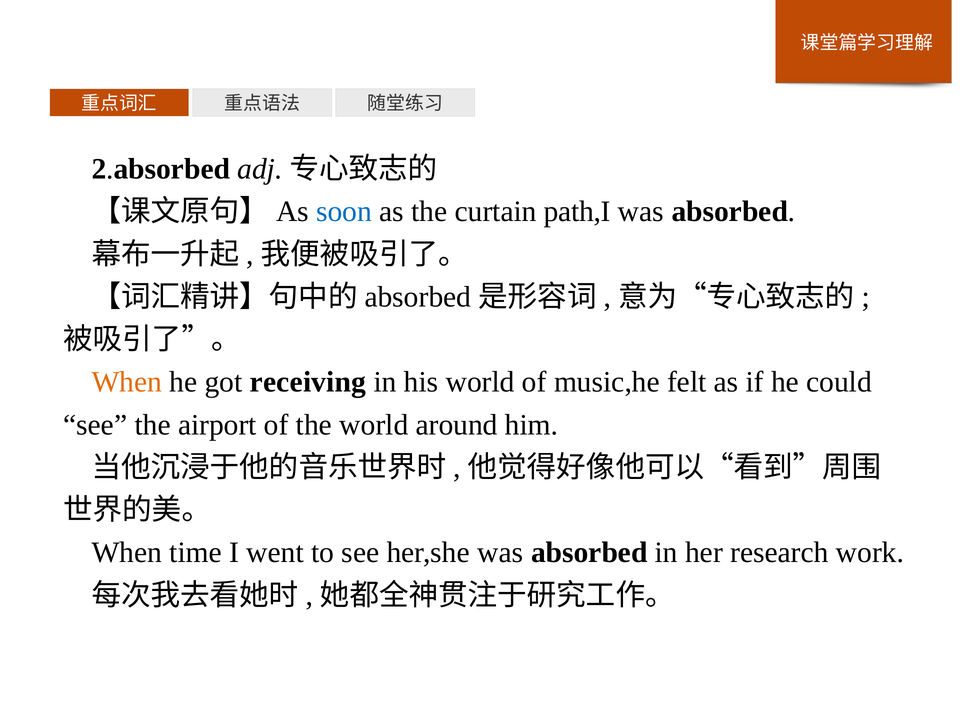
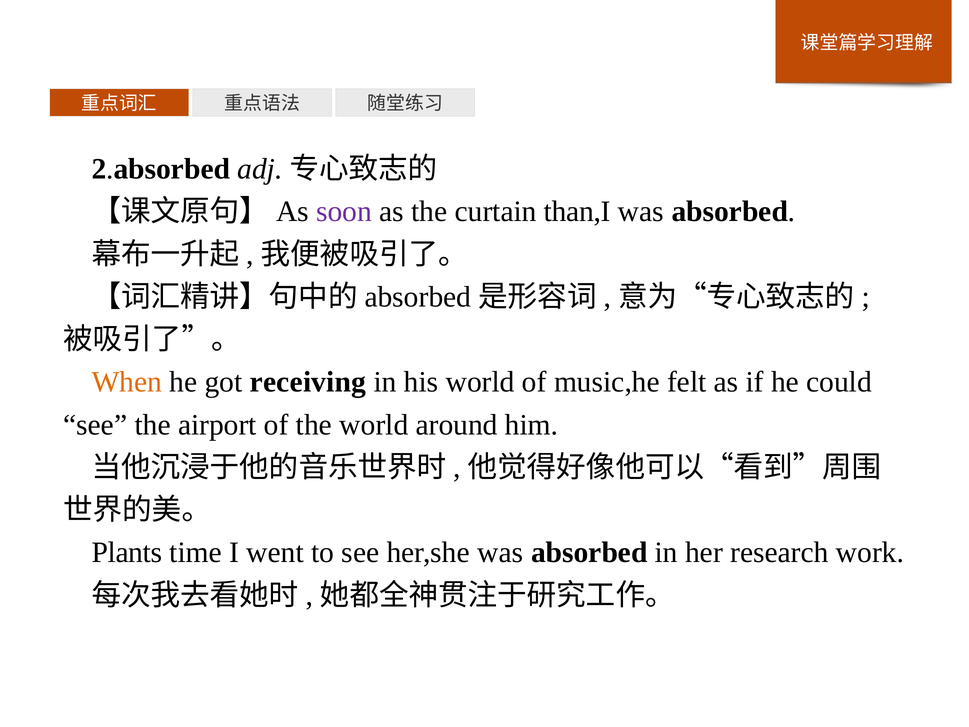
soon colour: blue -> purple
path,I: path,I -> than,I
When at (127, 552): When -> Plants
